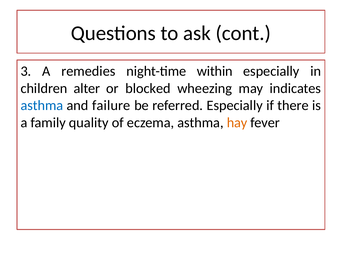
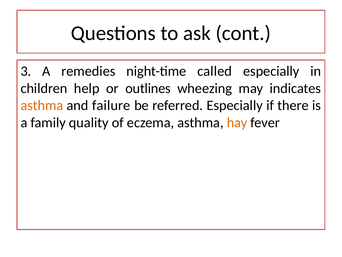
within: within -> called
alter: alter -> help
blocked: blocked -> outlines
asthma at (42, 105) colour: blue -> orange
